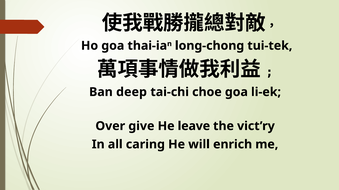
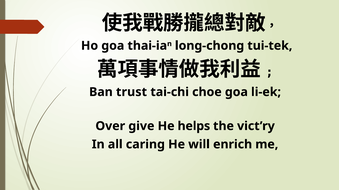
deep: deep -> trust
leave: leave -> helps
